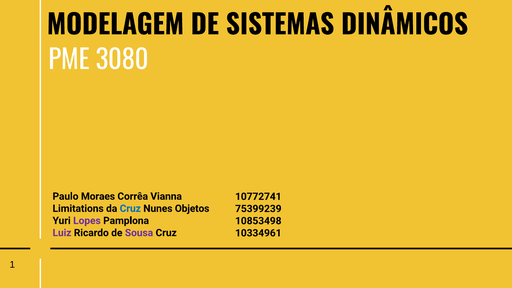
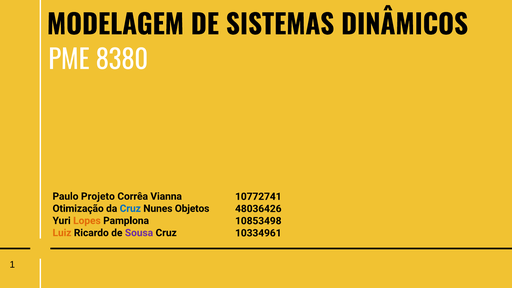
3080: 3080 -> 8380
Moraes: Moraes -> Projeto
Limitations: Limitations -> Otimização
75399239: 75399239 -> 48036426
Lopes colour: purple -> orange
Luiz colour: purple -> orange
